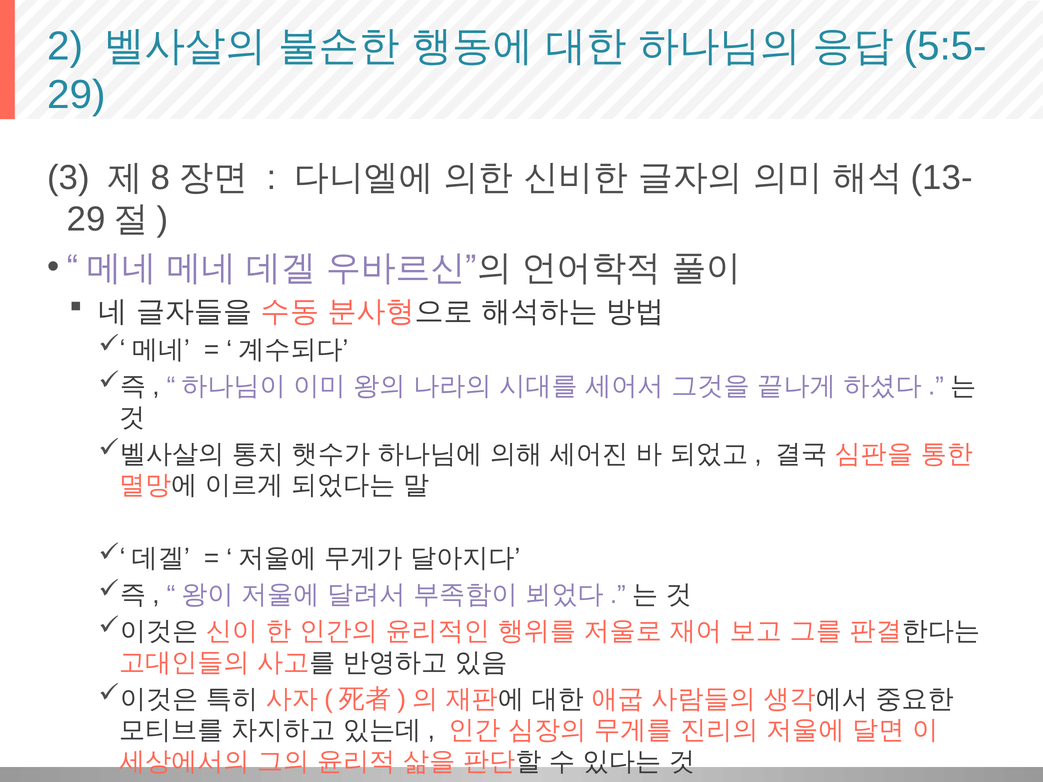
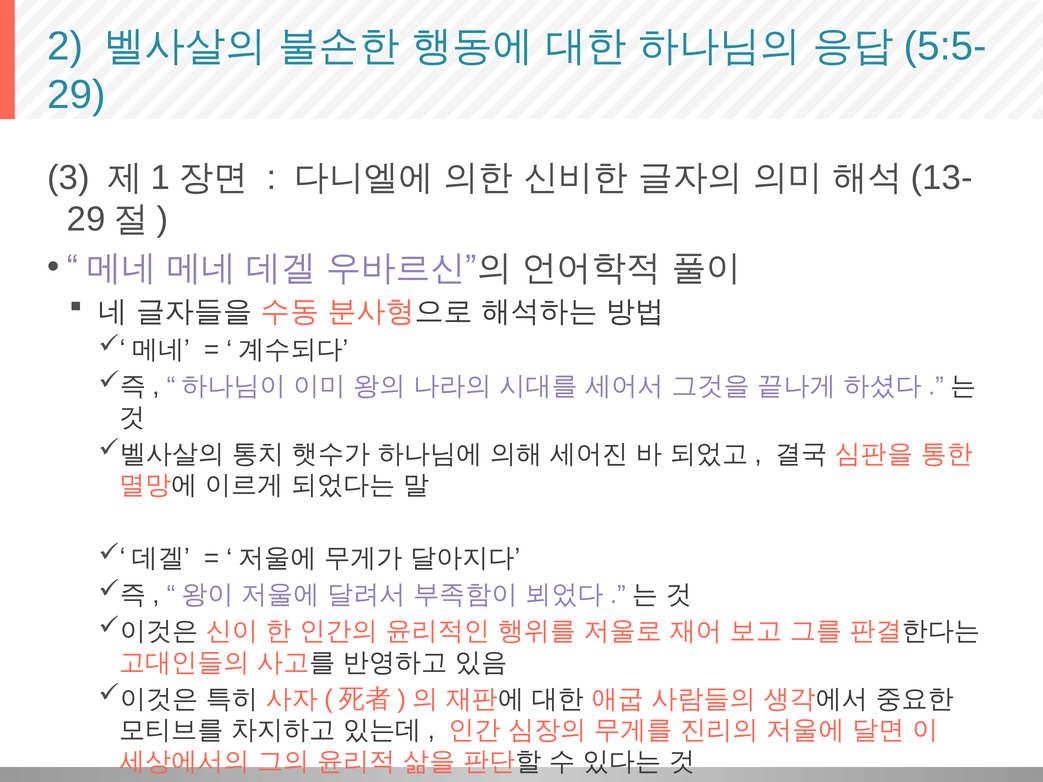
8: 8 -> 1
